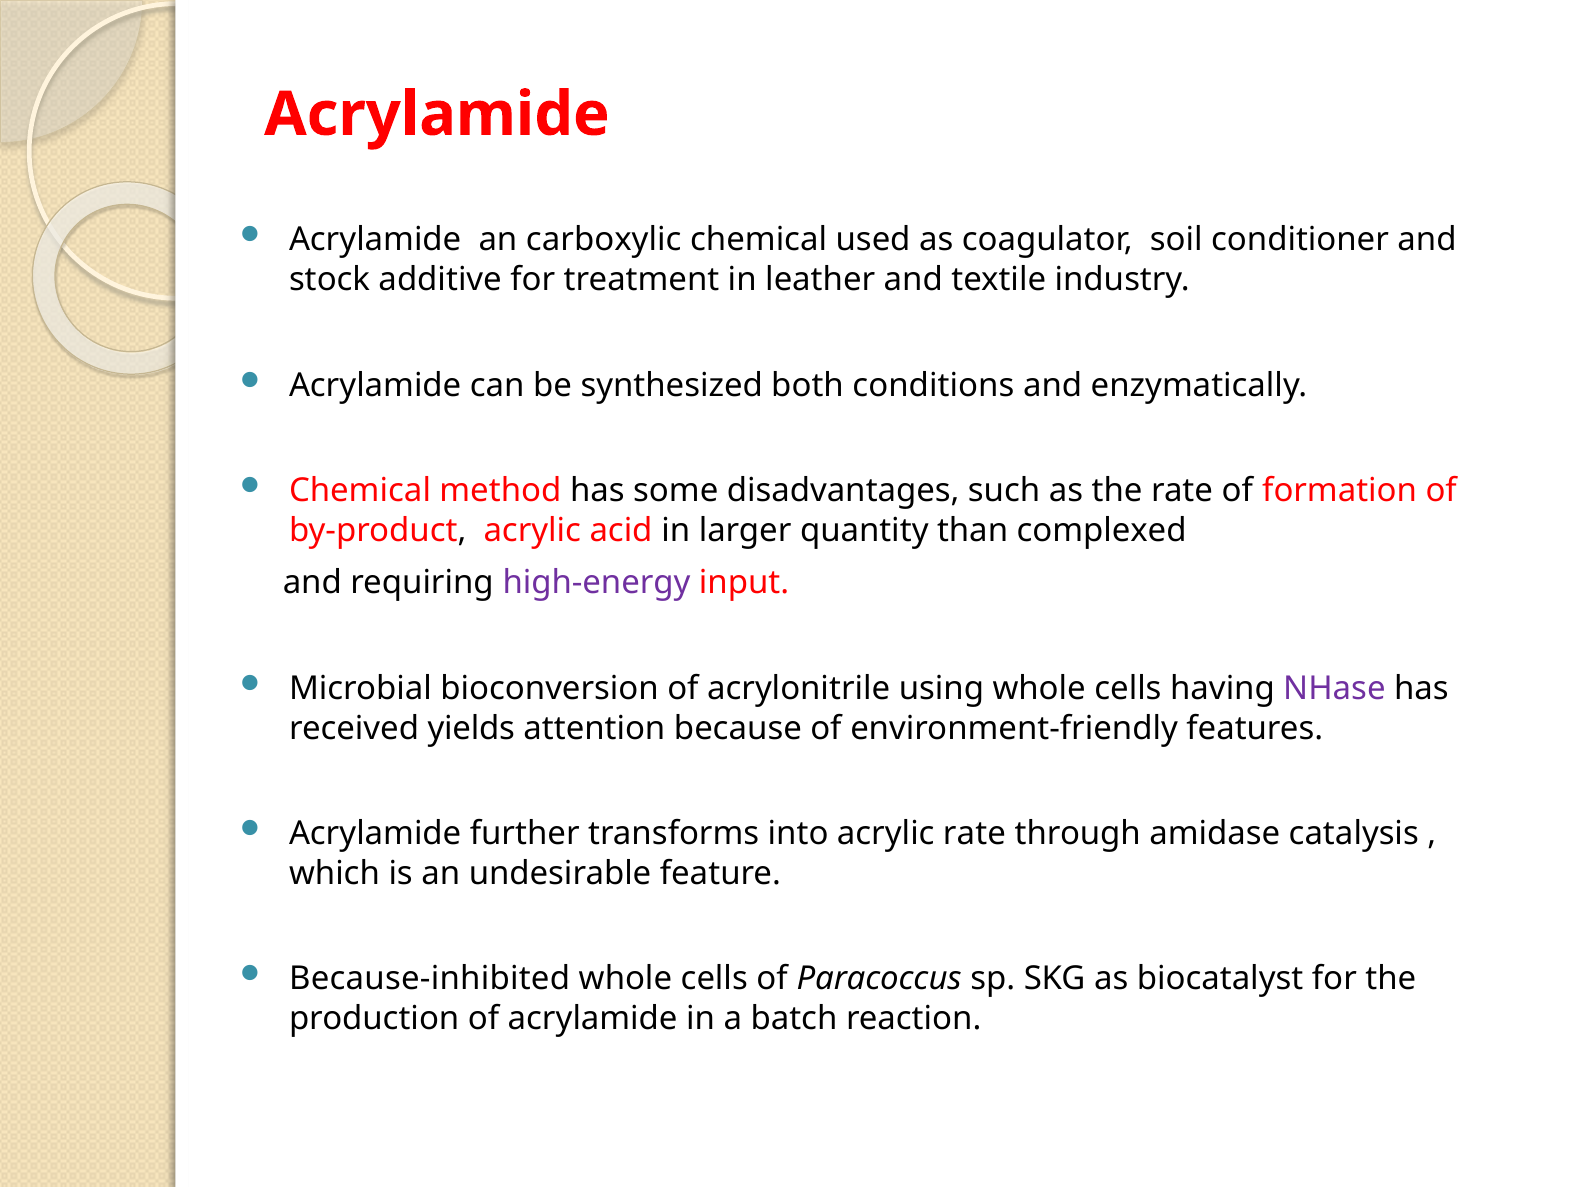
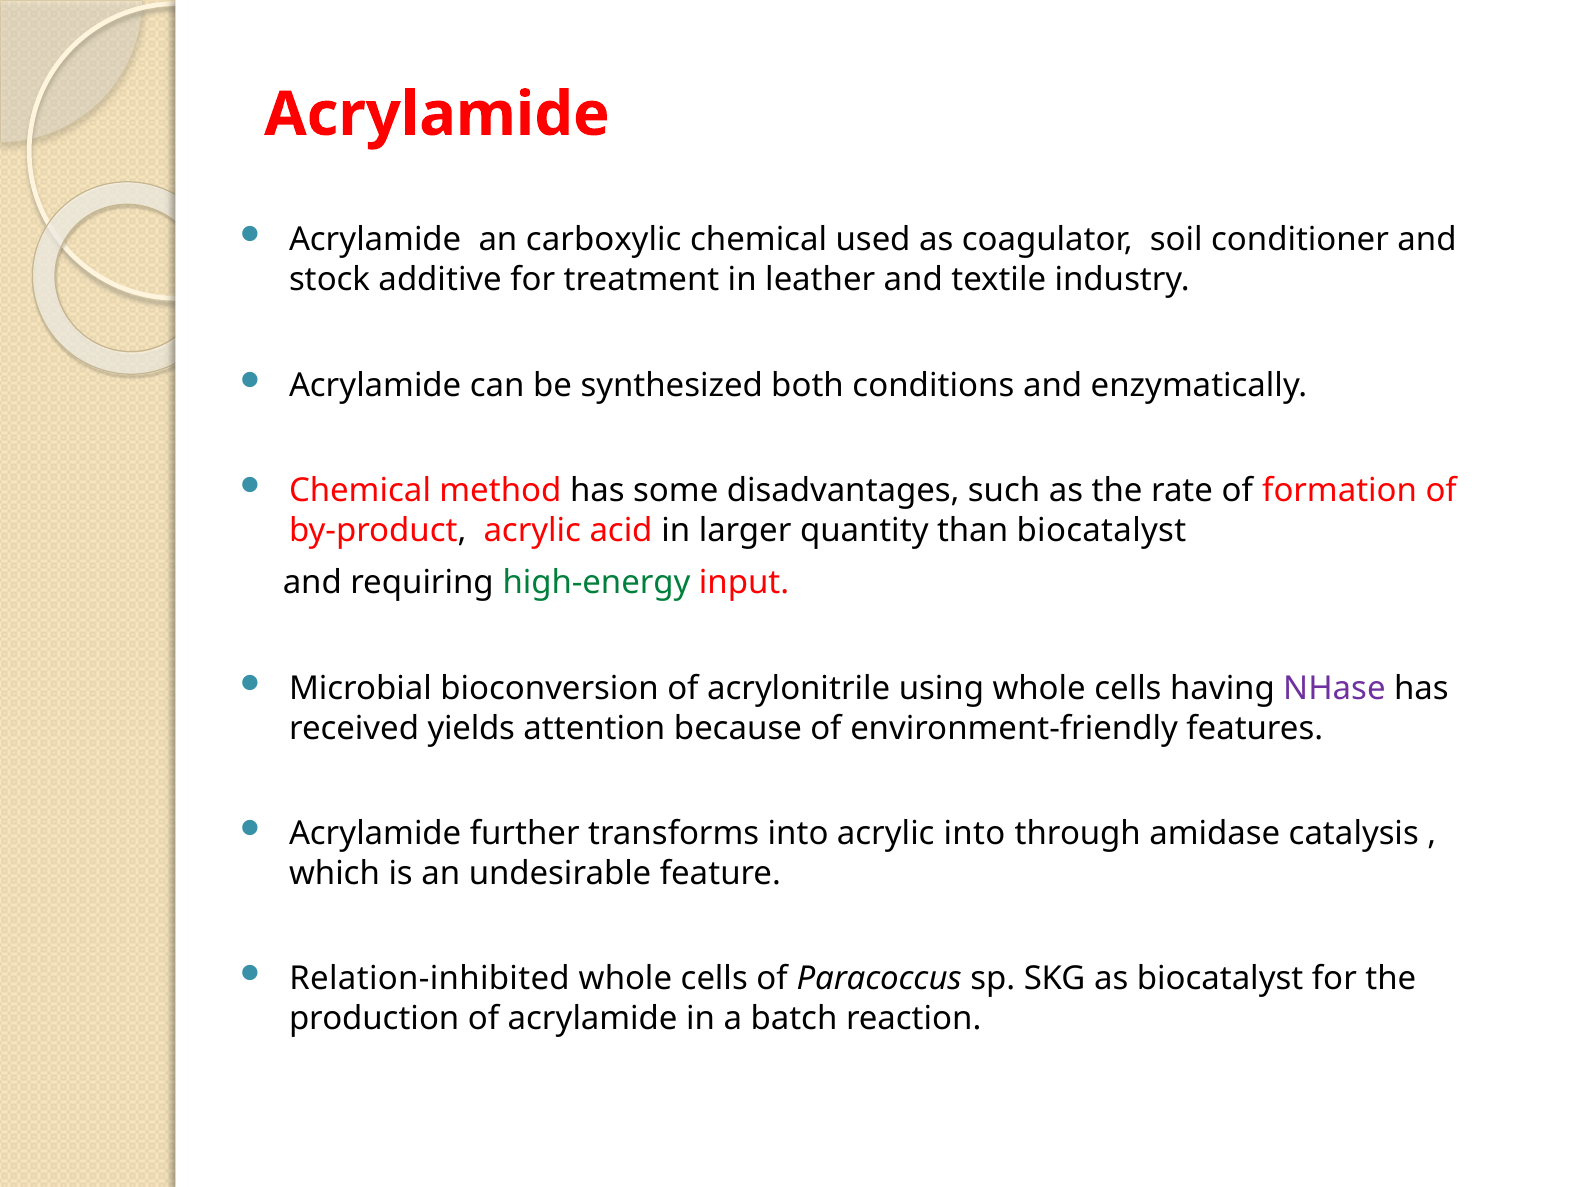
than complexed: complexed -> biocatalyst
high-energy colour: purple -> green
acrylic rate: rate -> into
Because-inhibited: Because-inhibited -> Relation-inhibited
